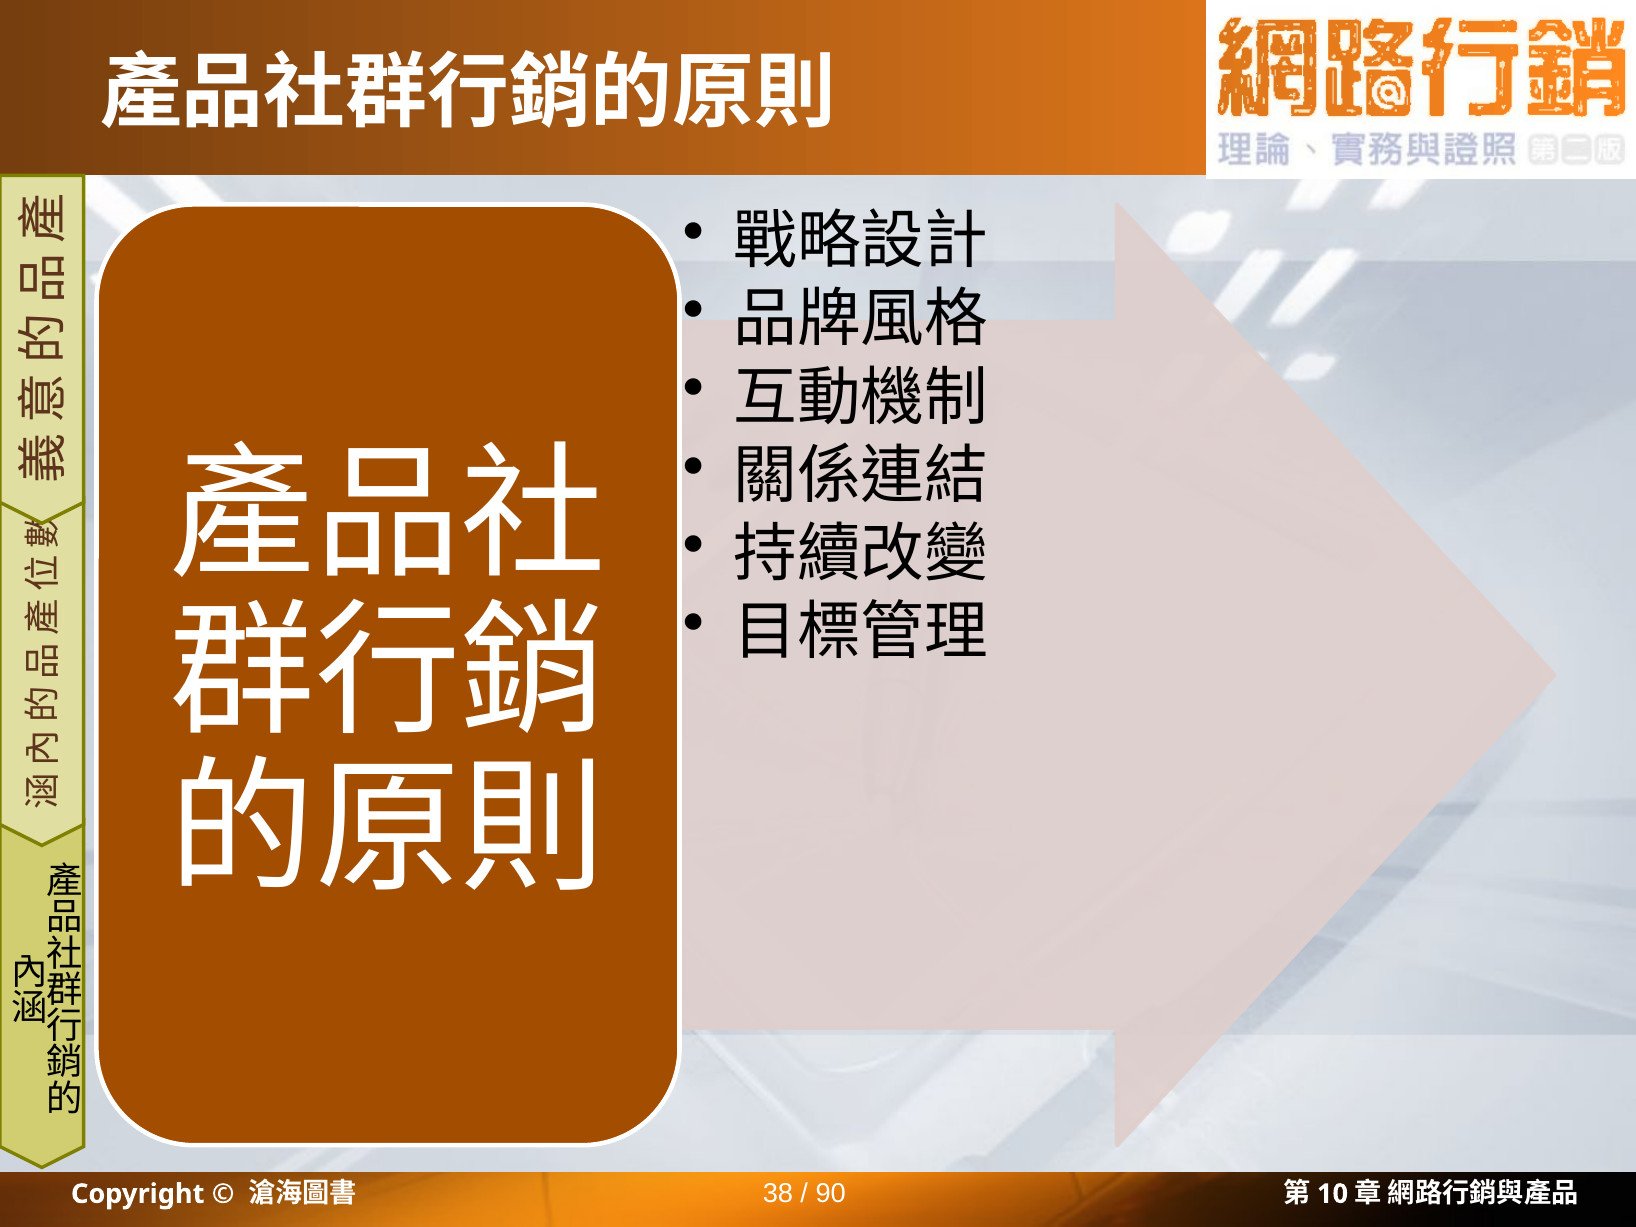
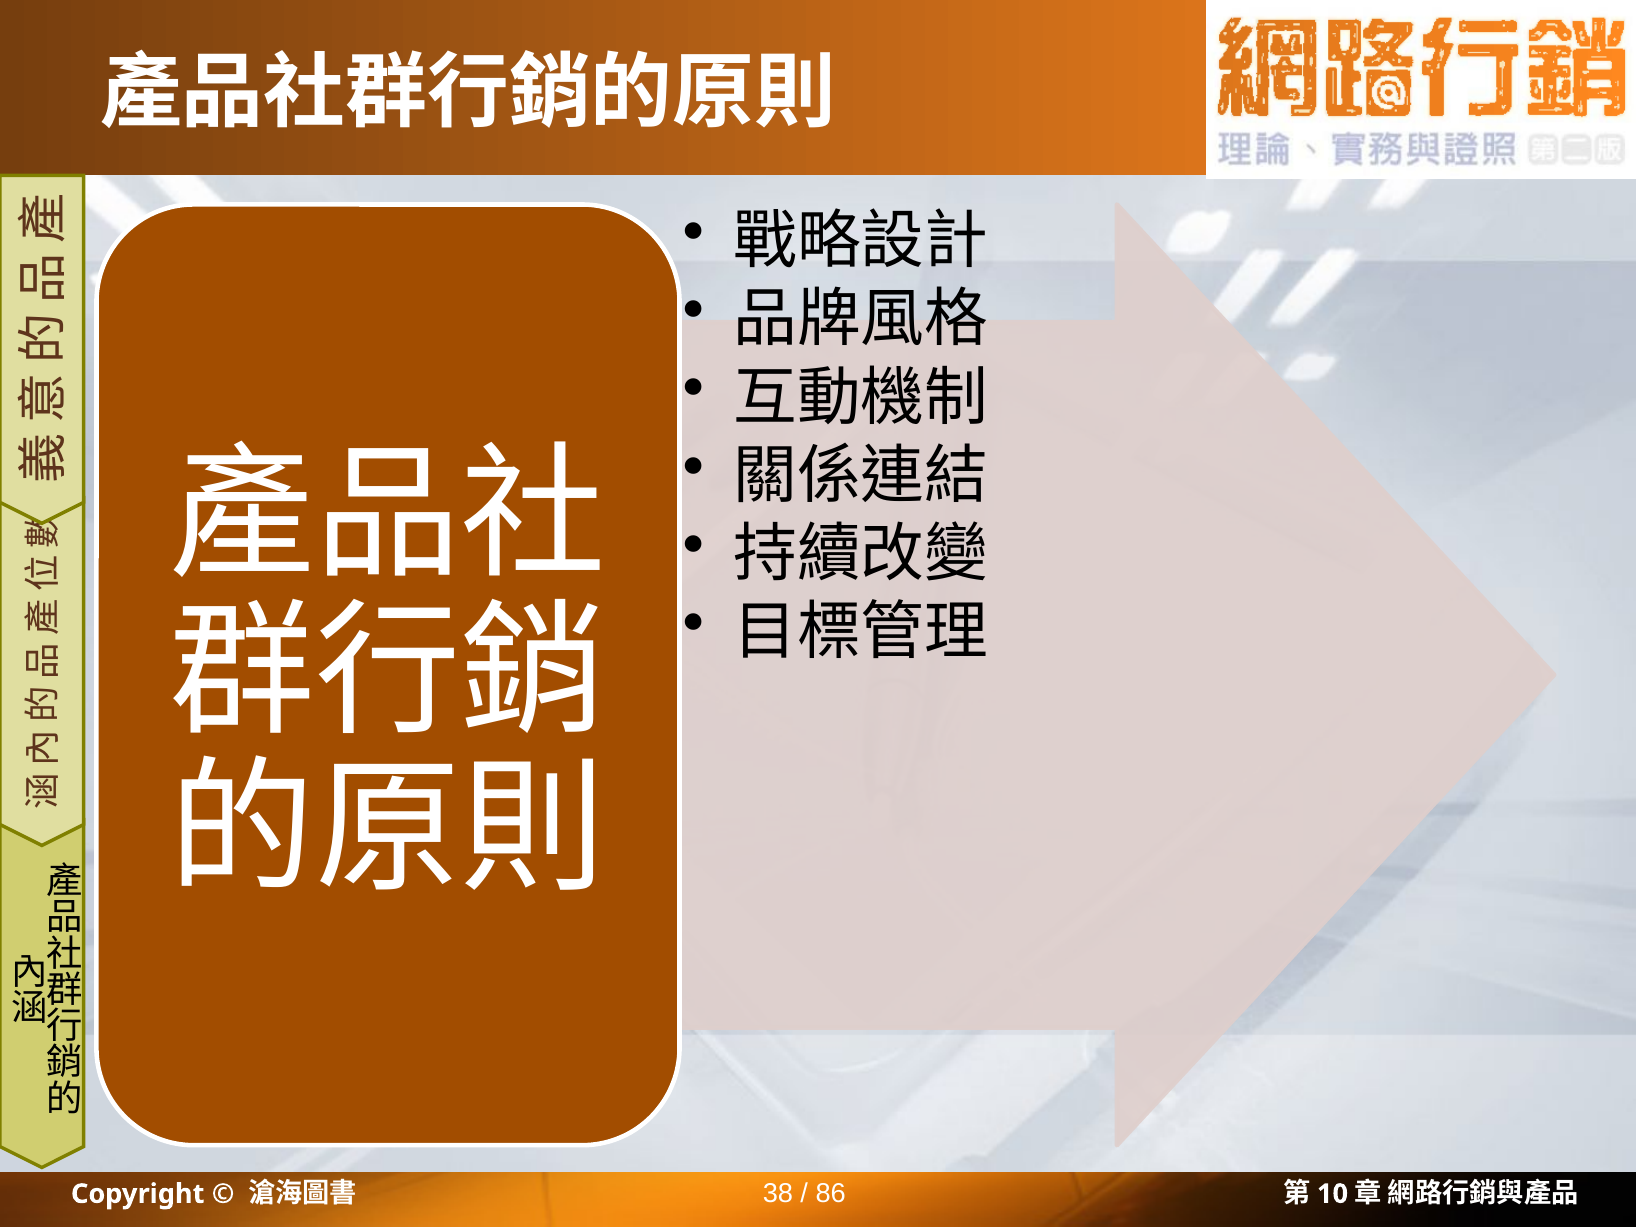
90: 90 -> 86
